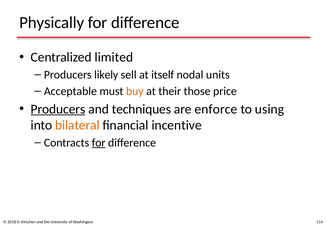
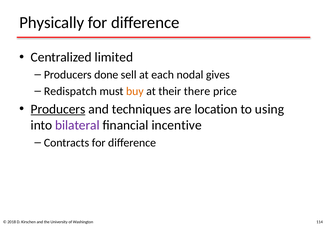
likely: likely -> done
itself: itself -> each
units: units -> gives
Acceptable: Acceptable -> Redispatch
those: those -> there
enforce: enforce -> location
bilateral colour: orange -> purple
for at (99, 142) underline: present -> none
